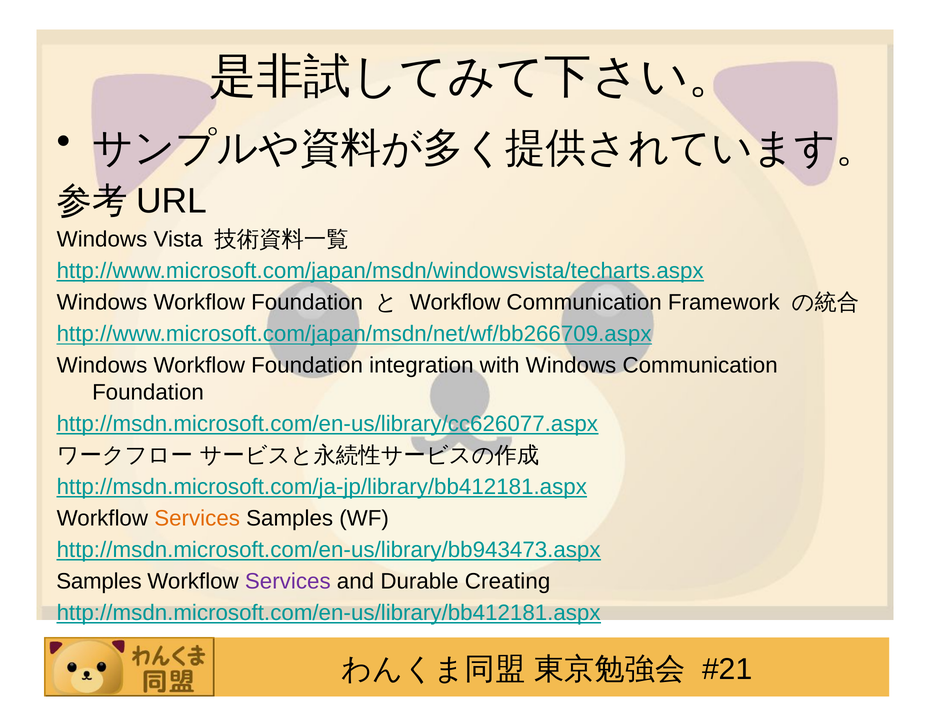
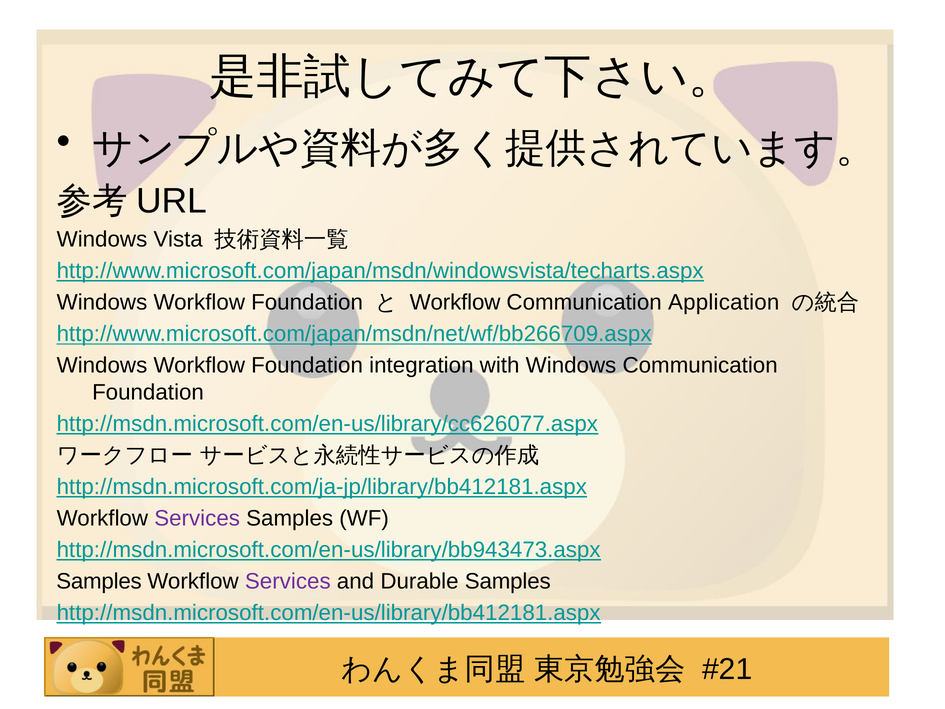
Framework: Framework -> Application
Services at (197, 518) colour: orange -> purple
Durable Creating: Creating -> Samples
